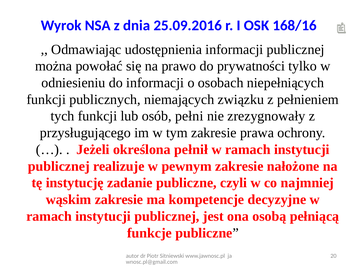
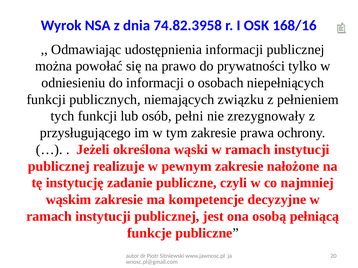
25.09.2016: 25.09.2016 -> 74.82.3958
pełnił: pełnił -> wąski
